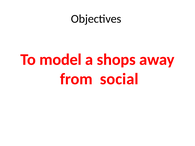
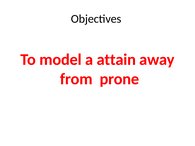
shops: shops -> attain
social: social -> prone
